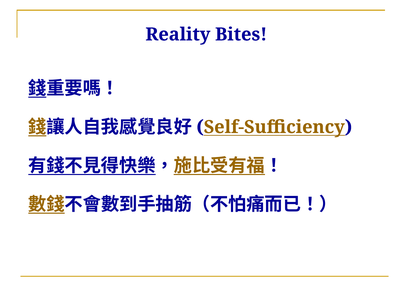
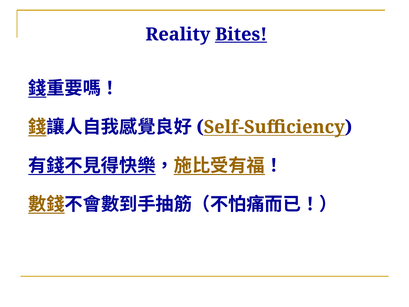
Bites underline: none -> present
